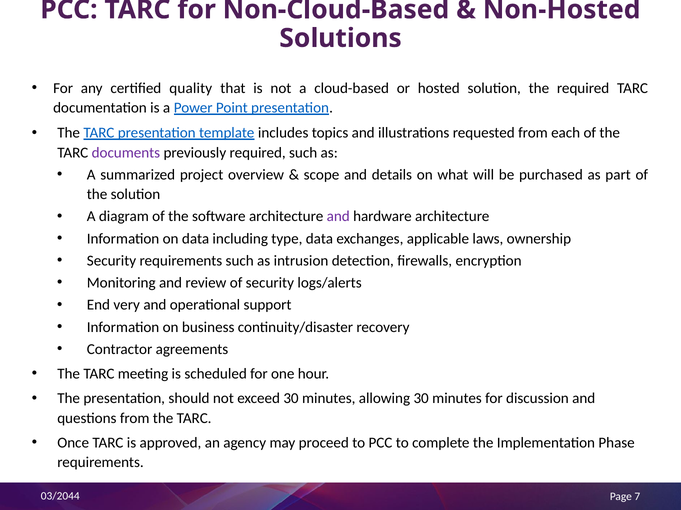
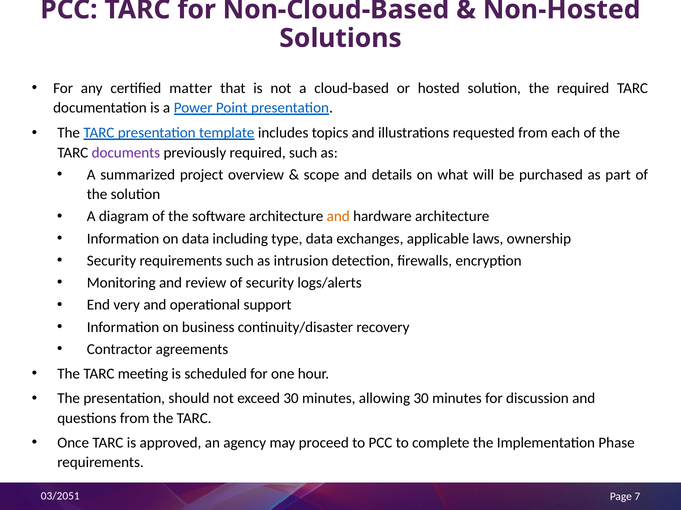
quality: quality -> matter
and at (338, 217) colour: purple -> orange
03/2044: 03/2044 -> 03/2051
